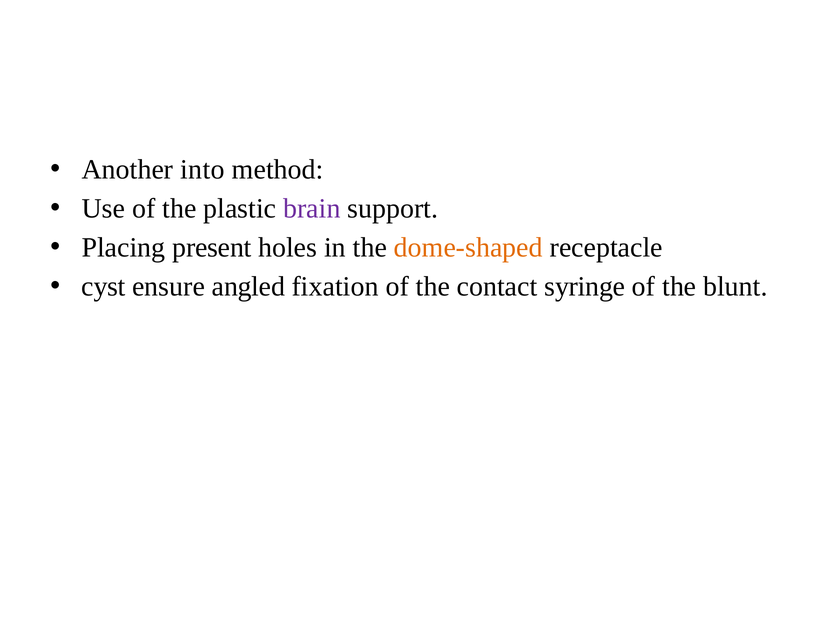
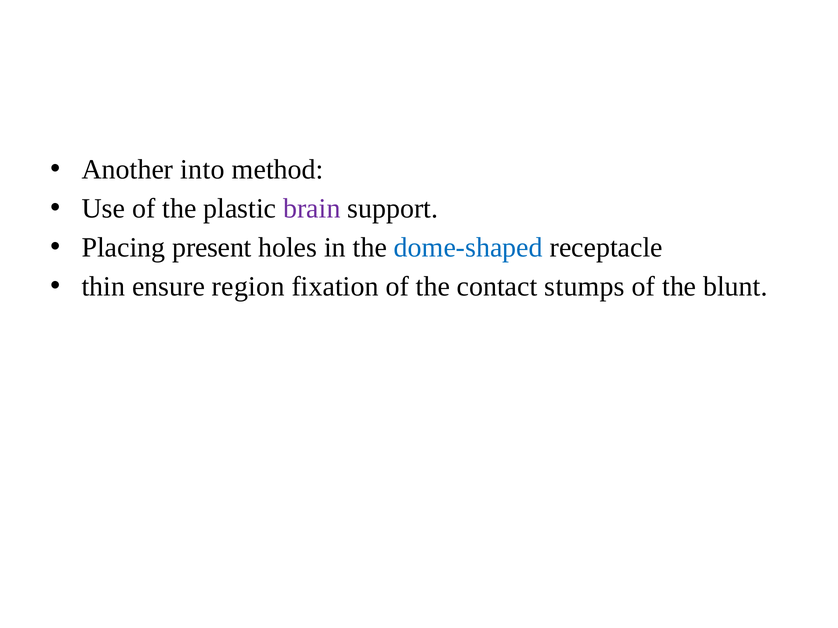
dome-shaped colour: orange -> blue
cyst: cyst -> thin
angled: angled -> region
syringe: syringe -> stumps
